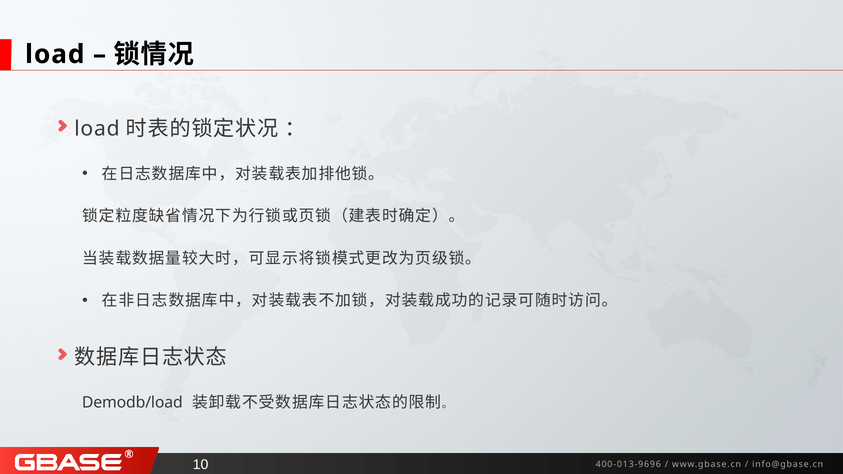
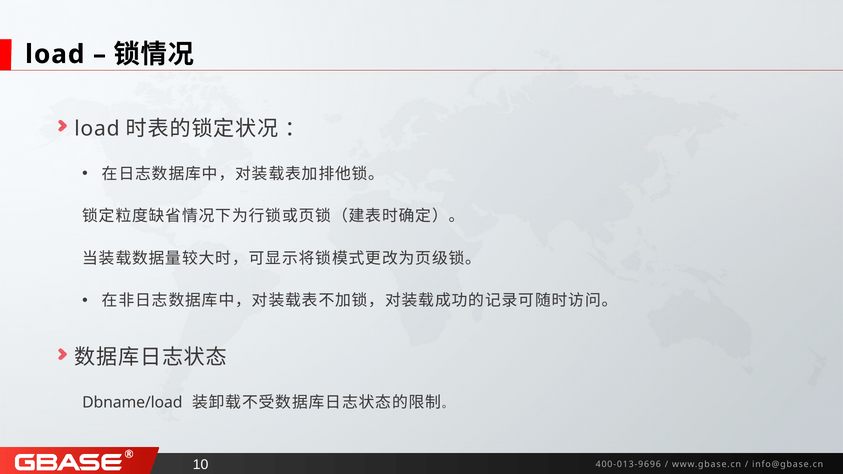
Demodb/load: Demodb/load -> Dbname/load
